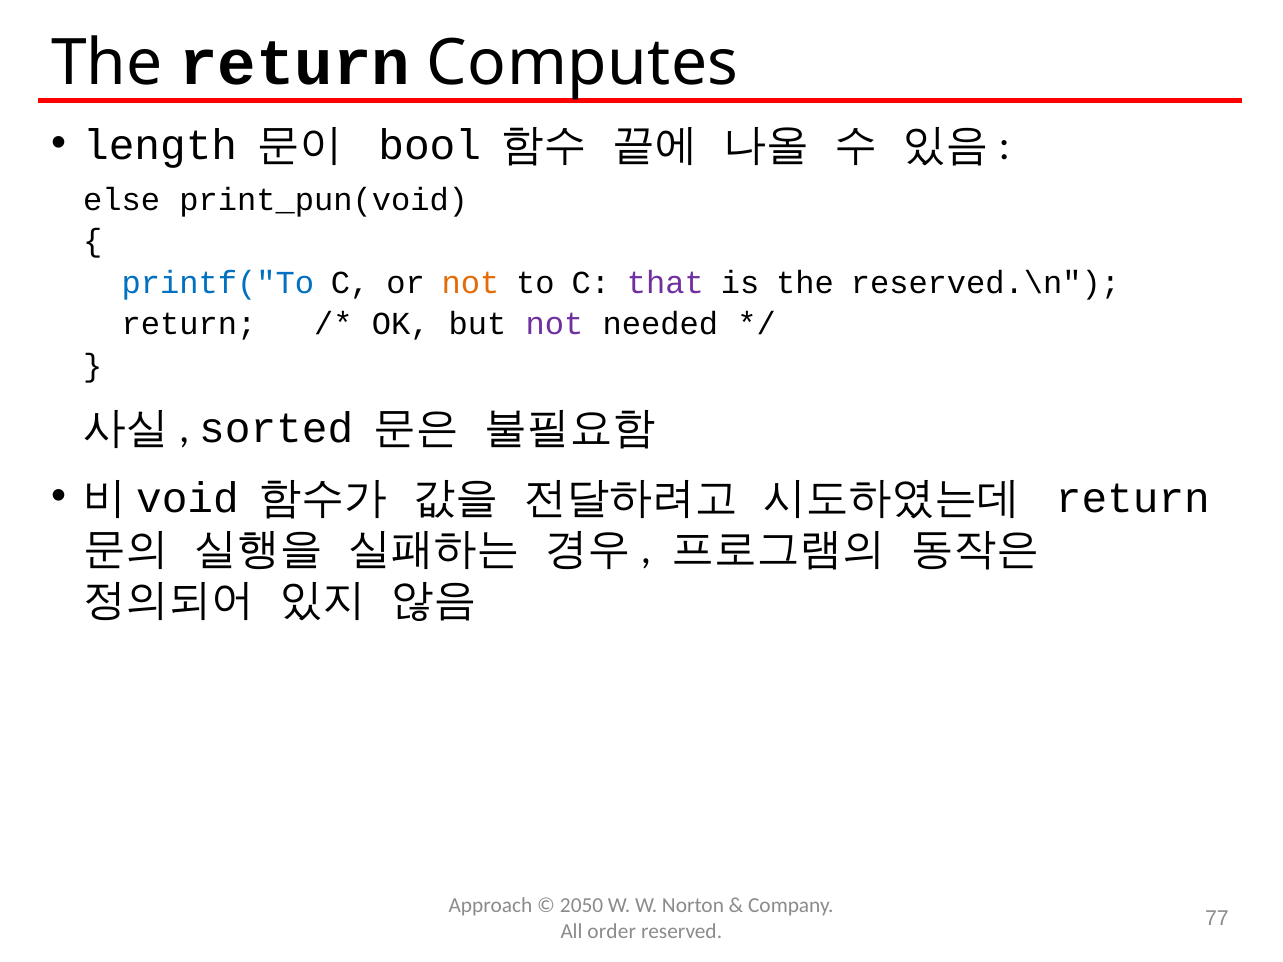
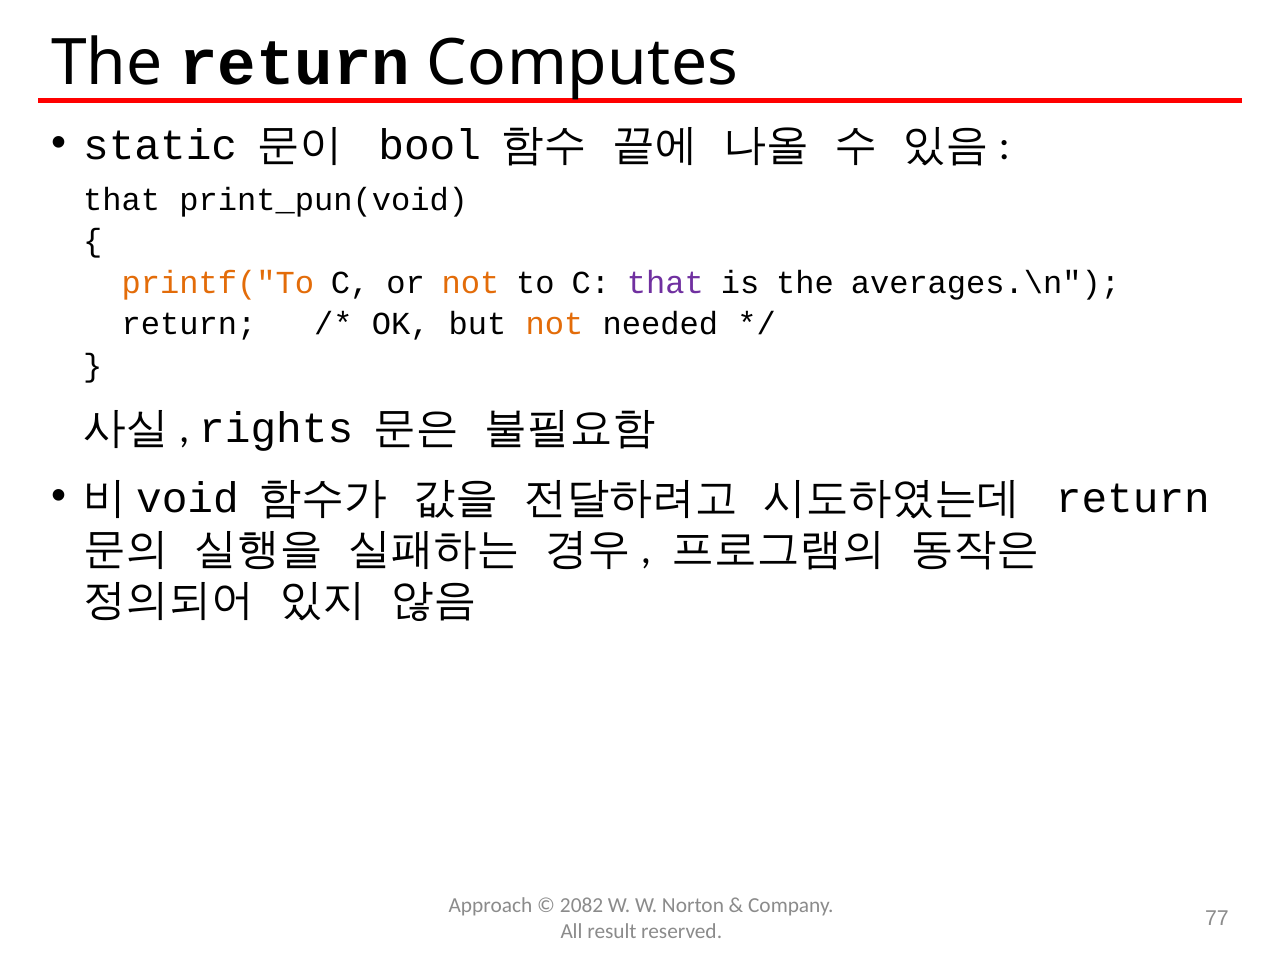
length: length -> static
else at (122, 200): else -> that
printf("To colour: blue -> orange
reserved.\n: reserved.\n -> averages.\n
not at (555, 324) colour: purple -> orange
sorted: sorted -> rights
2050: 2050 -> 2082
order: order -> result
